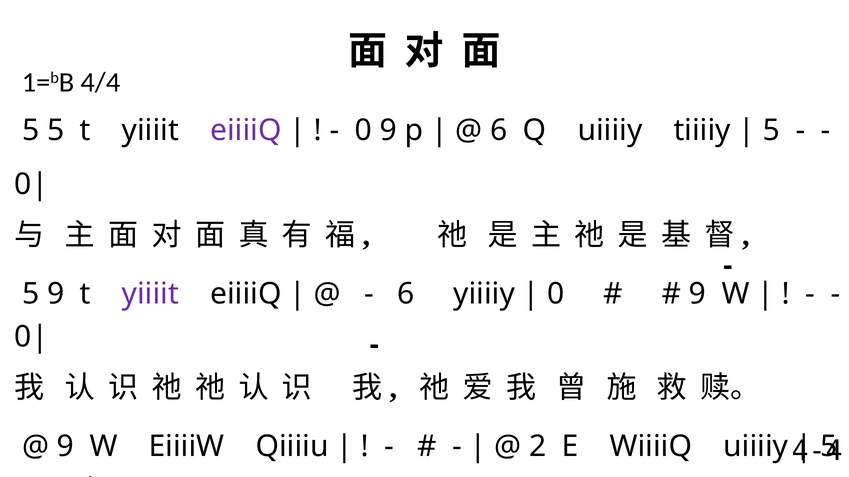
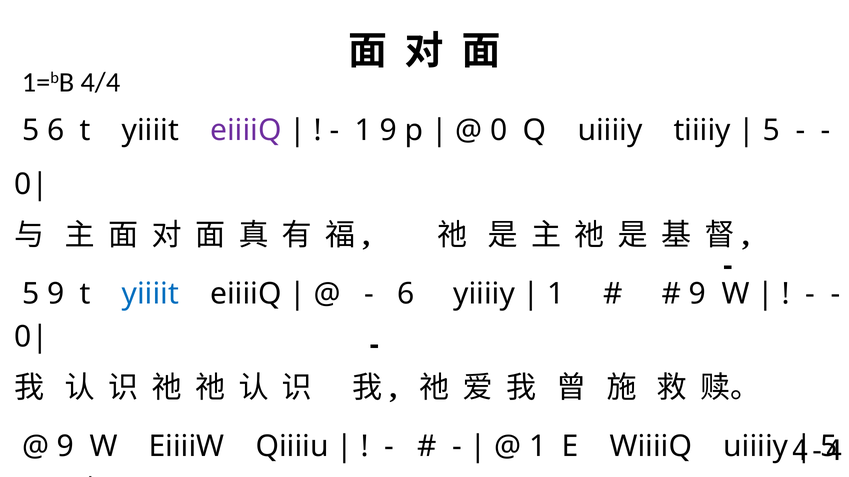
5 5: 5 -> 6
0 at (363, 130): 0 -> 1
6 at (499, 130): 6 -> 0
yiiiit at (150, 294) colour: purple -> blue
0 at (556, 294): 0 -> 1
2 at (538, 447): 2 -> 1
